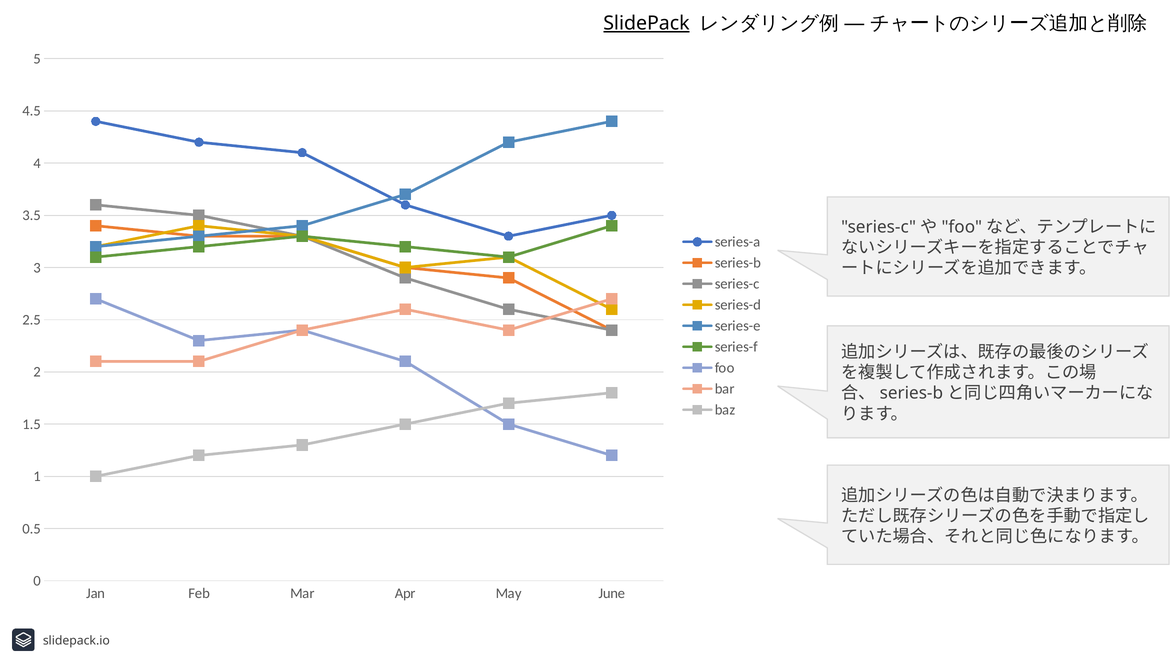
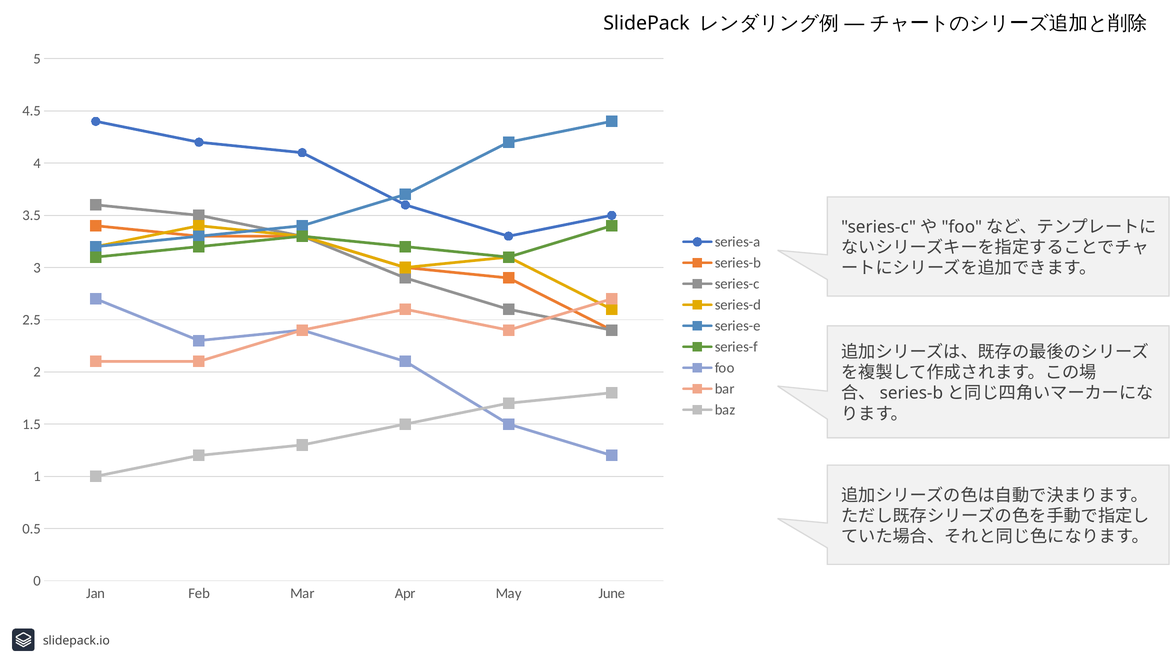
SlidePack underline: present -> none
